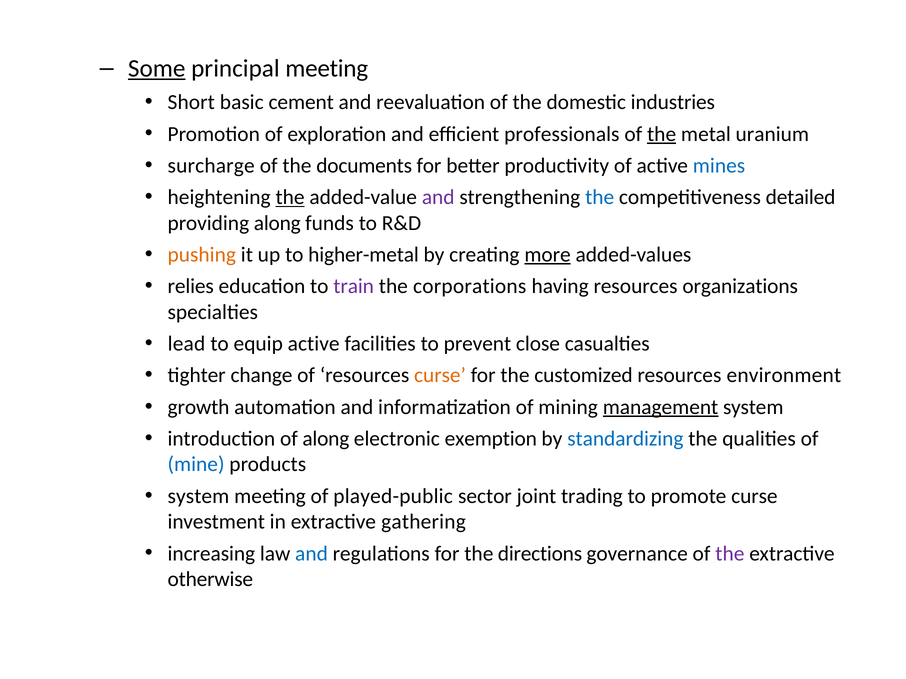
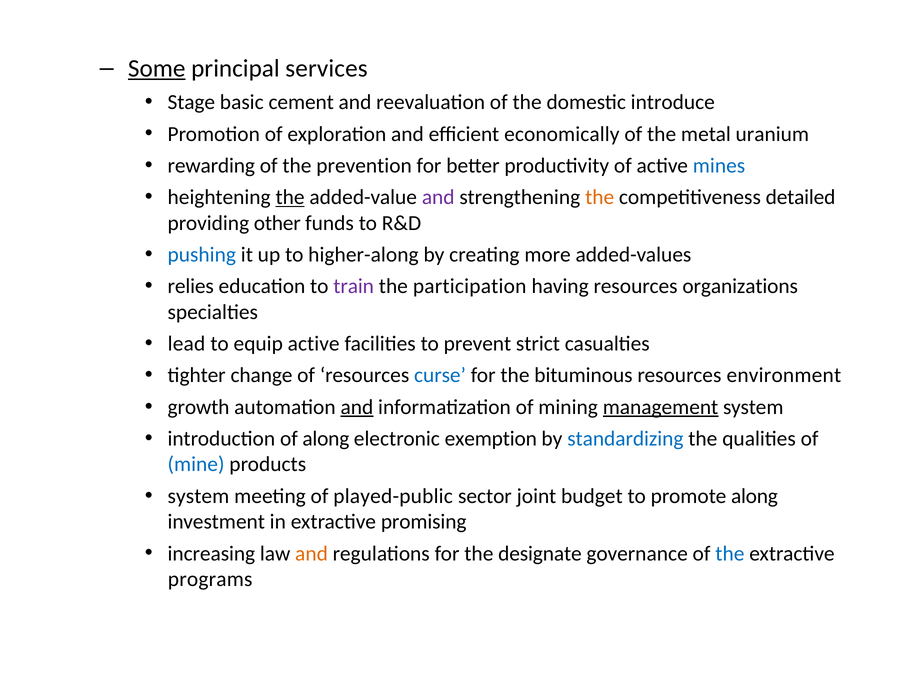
principal meeting: meeting -> services
Short: Short -> Stage
industries: industries -> introduce
professionals: professionals -> economically
the at (662, 134) underline: present -> none
surcharge: surcharge -> rewarding
documents: documents -> prevention
the at (600, 197) colour: blue -> orange
providing along: along -> other
pushing colour: orange -> blue
higher-metal: higher-metal -> higher-along
more underline: present -> none
corporations: corporations -> participation
close: close -> strict
curse at (440, 376) colour: orange -> blue
customized: customized -> bituminous
and at (357, 407) underline: none -> present
trading: trading -> budget
promote curse: curse -> along
gathering: gathering -> promising
and at (311, 554) colour: blue -> orange
directions: directions -> designate
the at (730, 554) colour: purple -> blue
otherwise: otherwise -> programs
